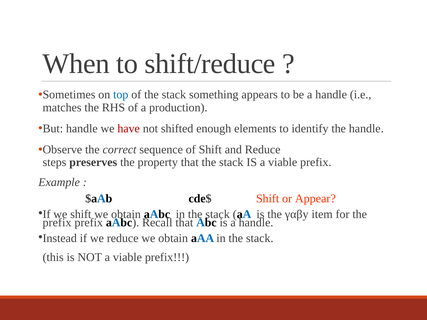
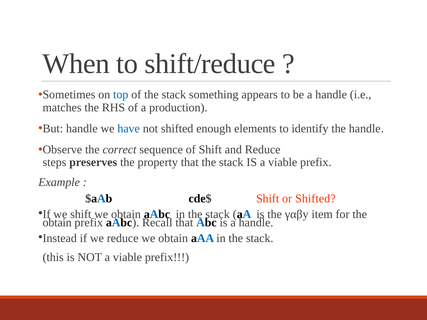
have colour: red -> blue
or Appear: Appear -> Shifted
prefix at (57, 223): prefix -> obtain
